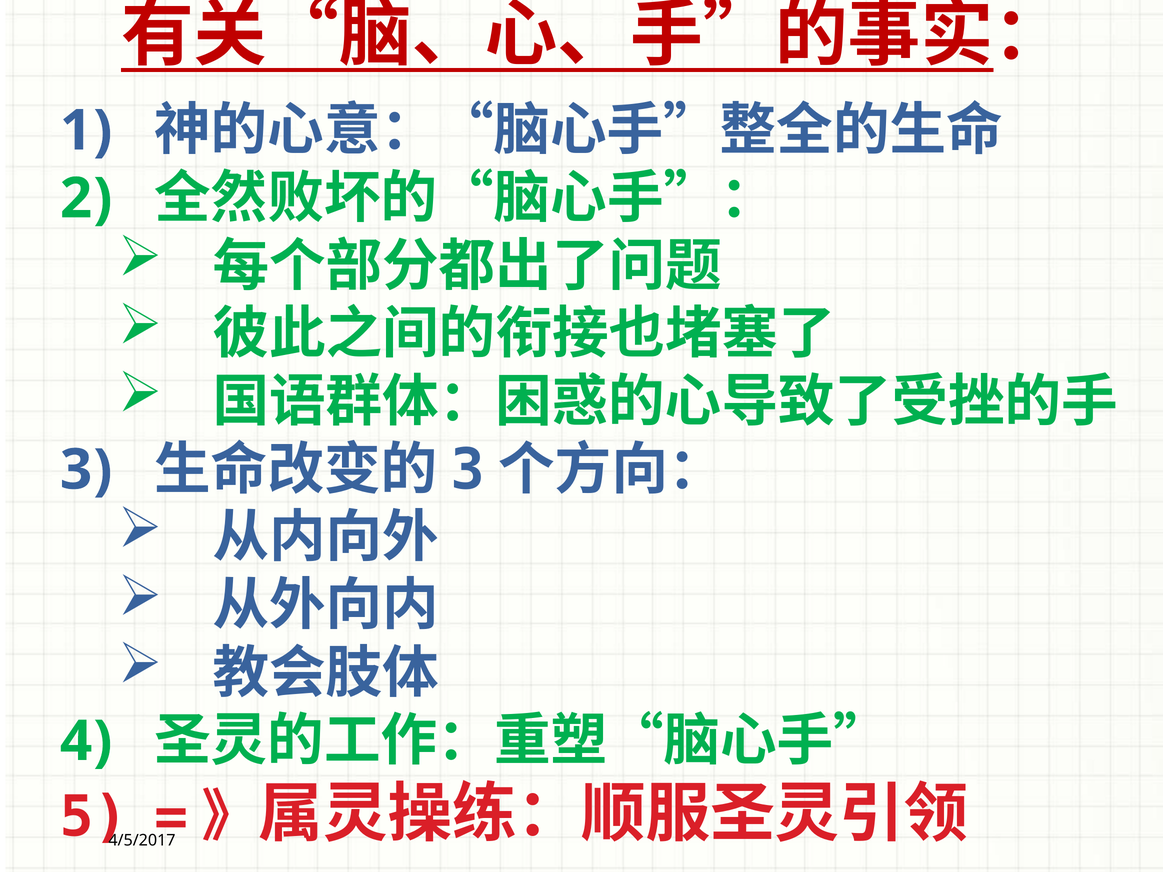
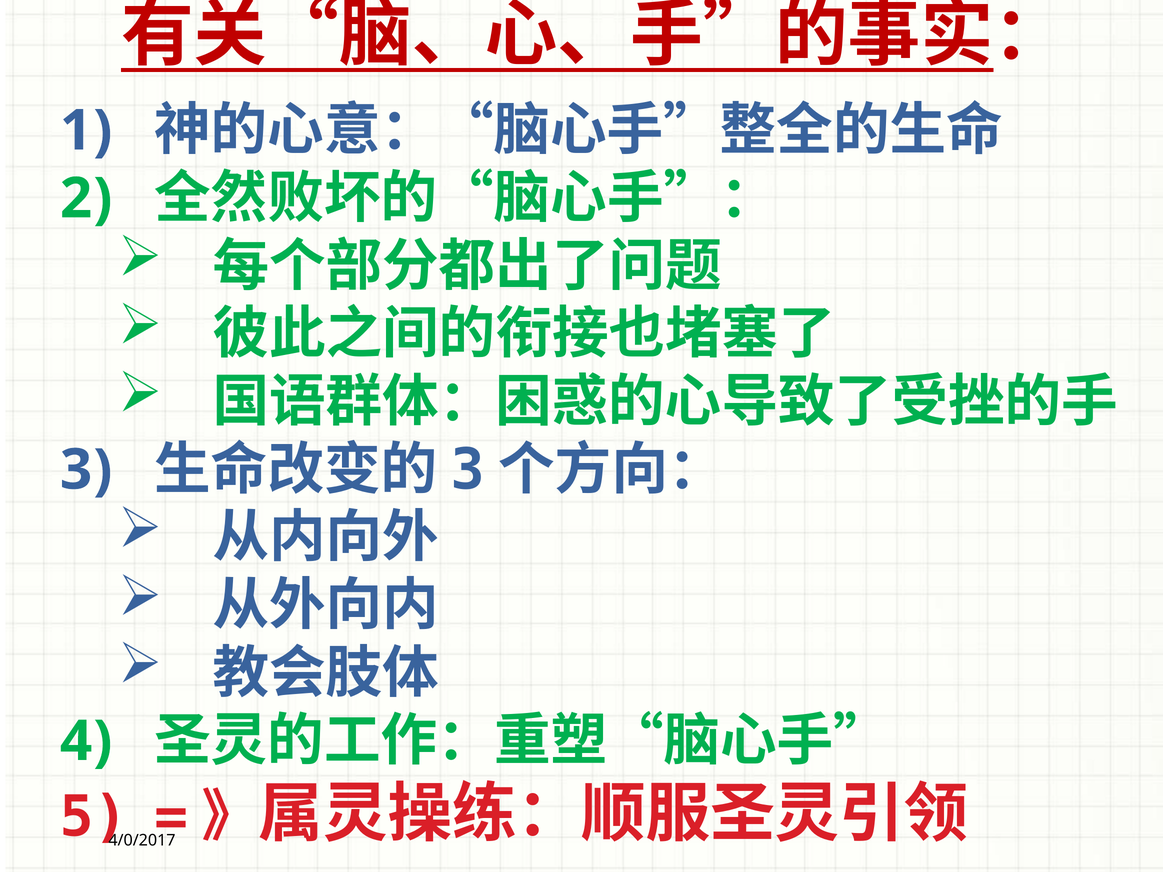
4/5/2017: 4/5/2017 -> 4/0/2017
